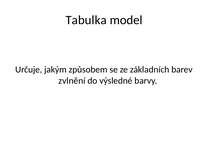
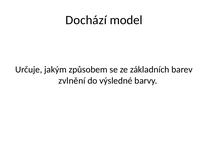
Tabulka: Tabulka -> Dochází
